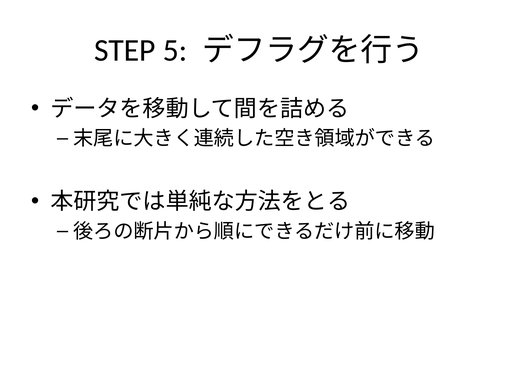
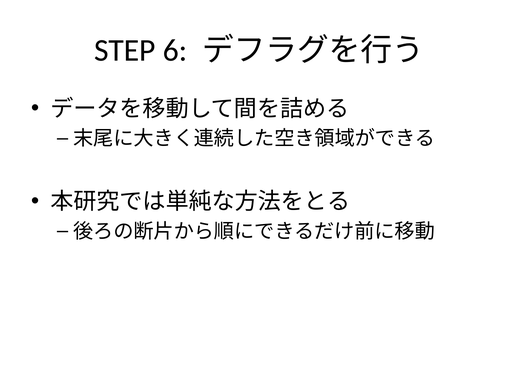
5: 5 -> 6
